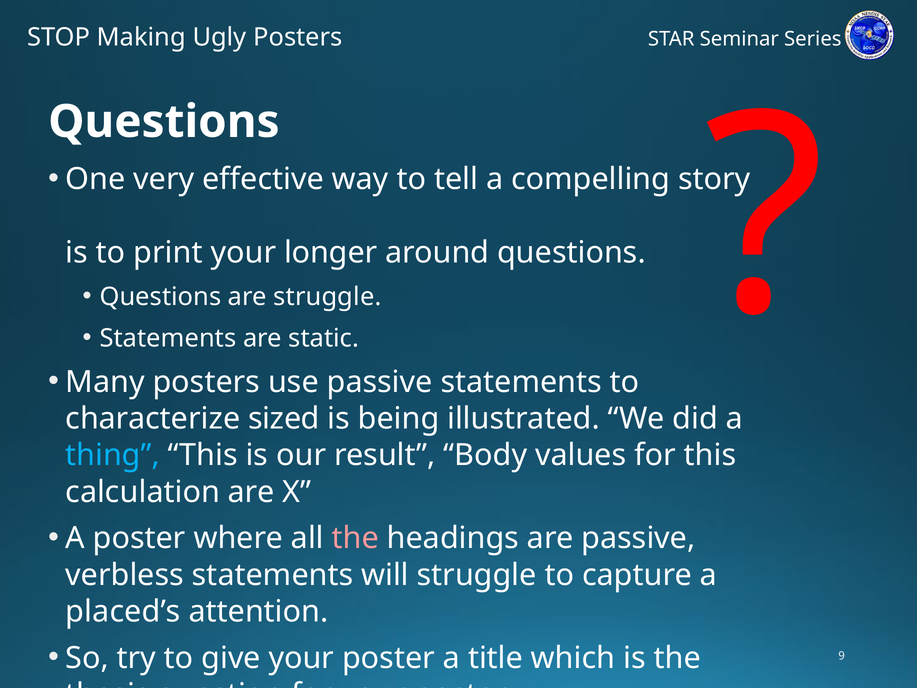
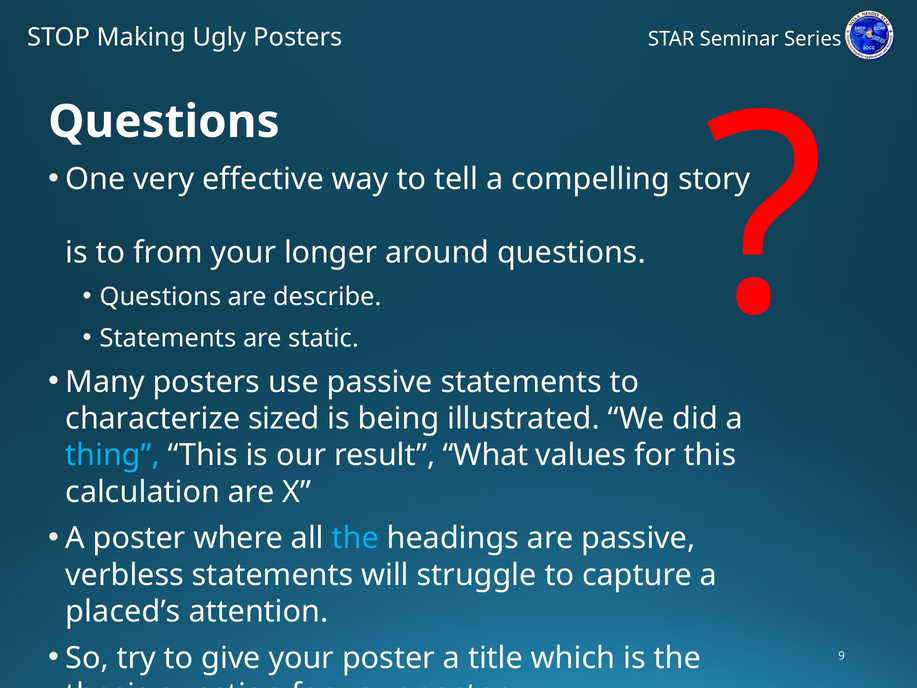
print: print -> from
are struggle: struggle -> describe
Body: Body -> What
the at (355, 538) colour: pink -> light blue
